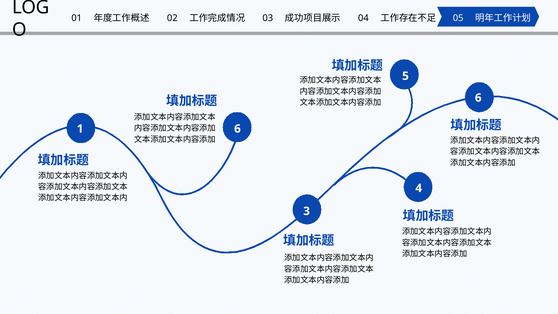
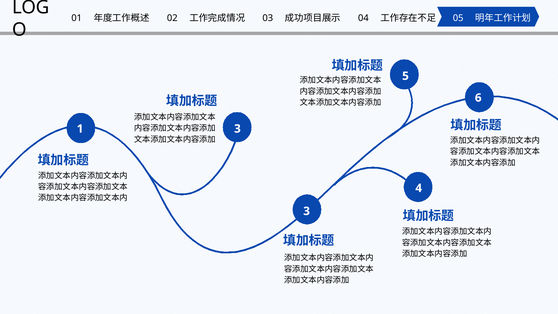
1 6: 6 -> 3
